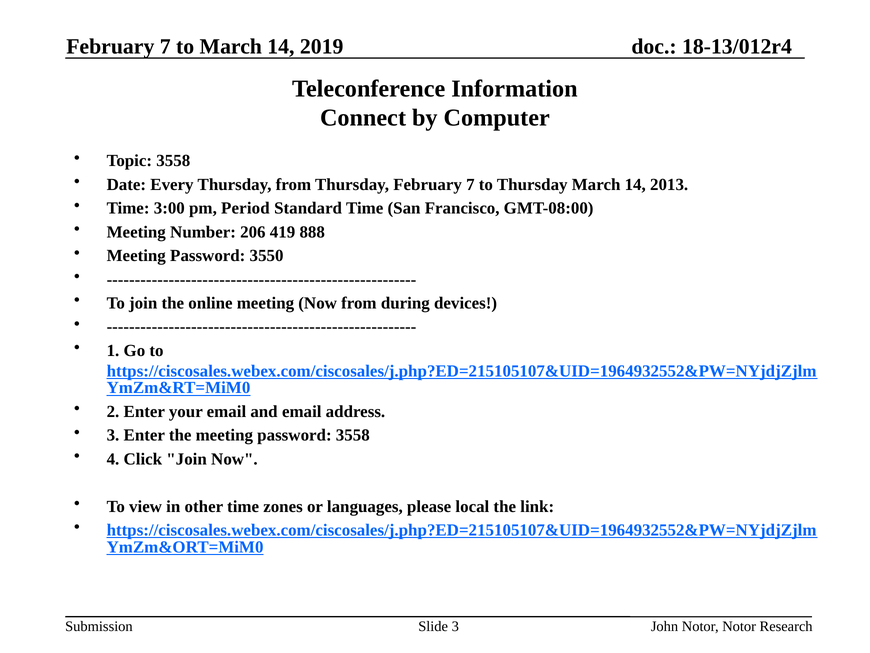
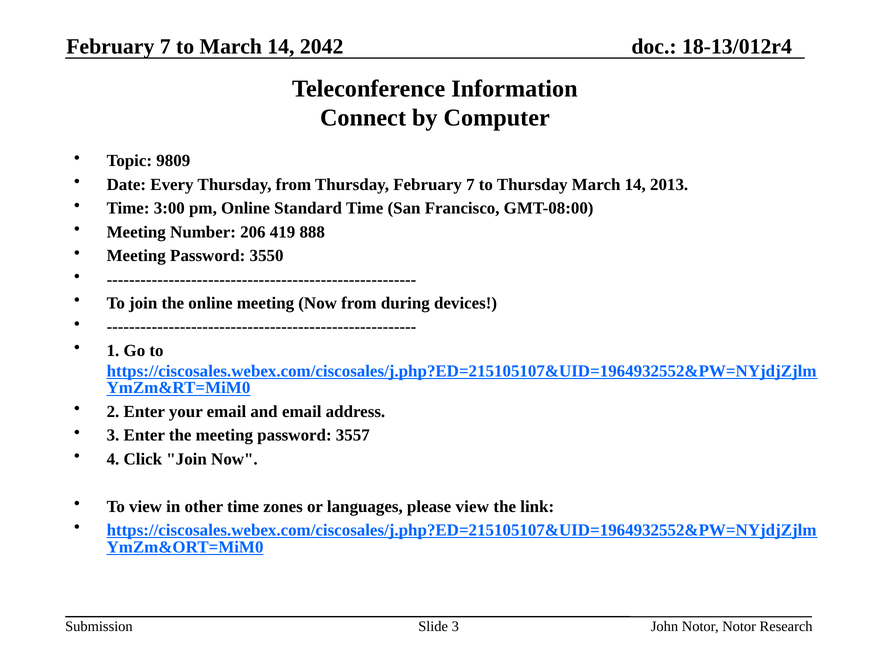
2019: 2019 -> 2042
Topic 3558: 3558 -> 9809
pm Period: Period -> Online
password 3558: 3558 -> 3557
please local: local -> view
